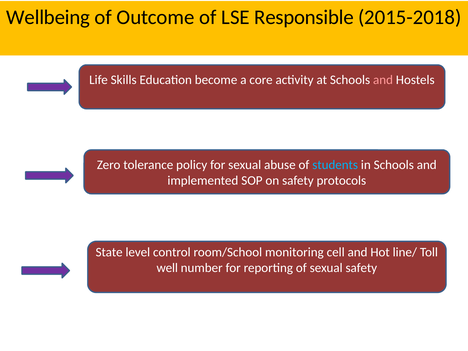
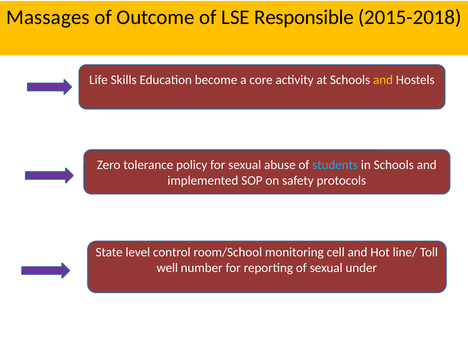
Wellbeing: Wellbeing -> Massages
and at (383, 80) colour: pink -> yellow
sexual safety: safety -> under
